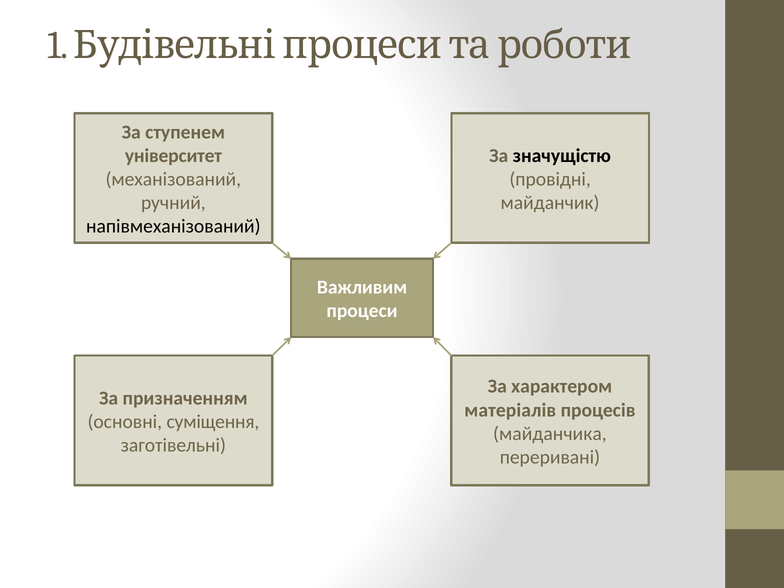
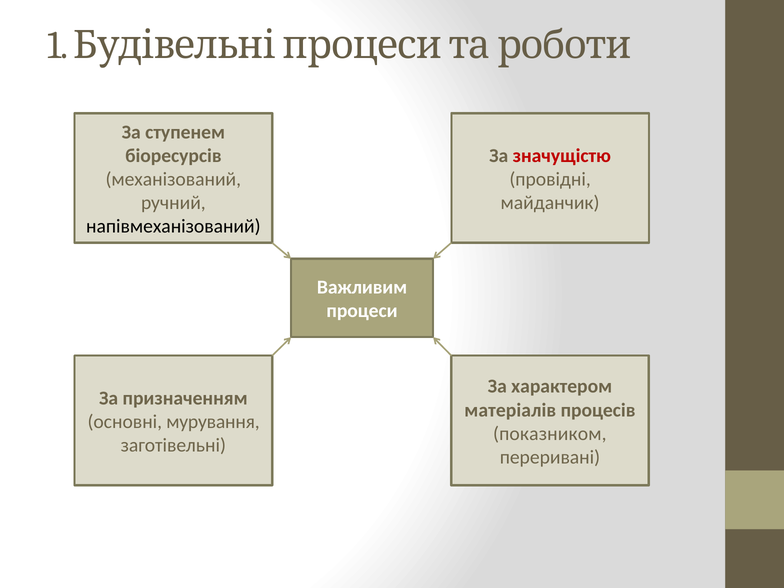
університет: університет -> біоресурсів
значущістю colour: black -> red
суміщення: суміщення -> мурування
майданчика: майданчика -> показником
